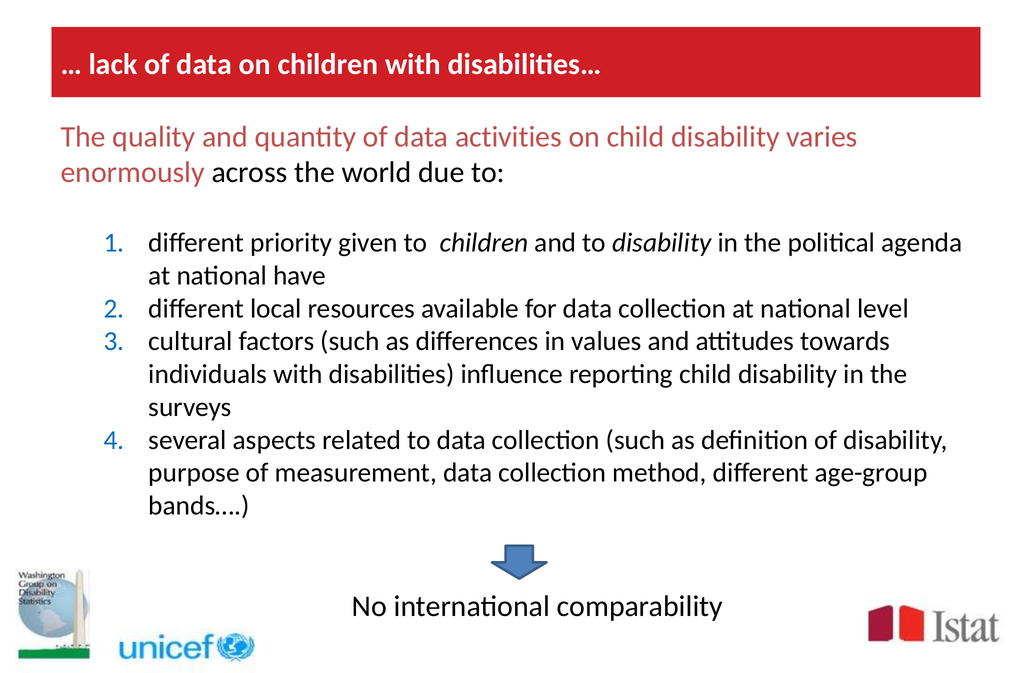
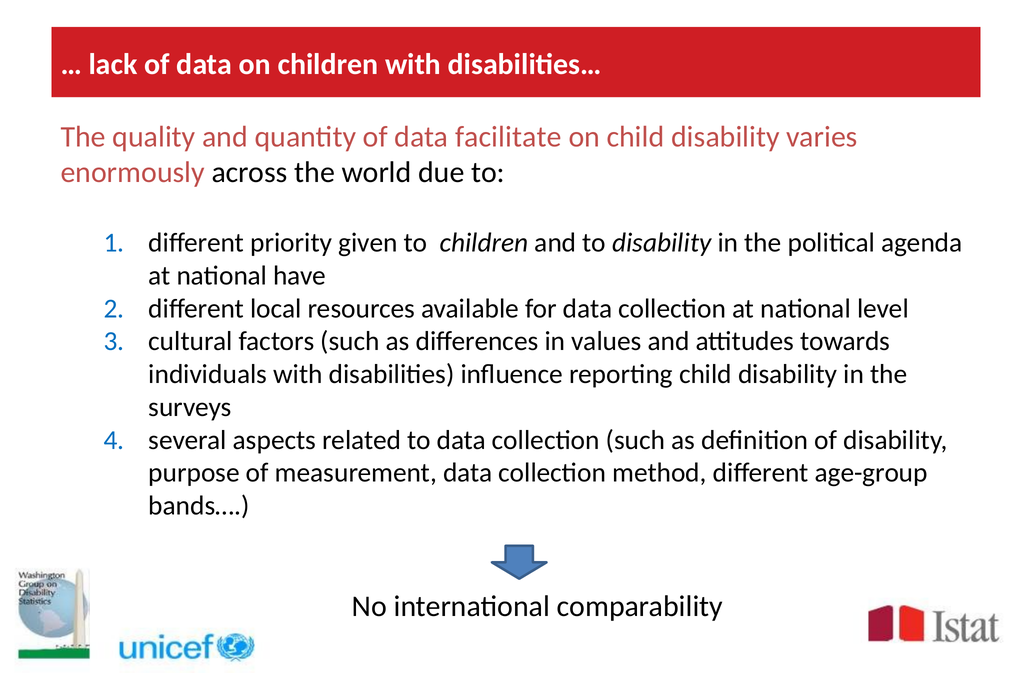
activities: activities -> facilitate
